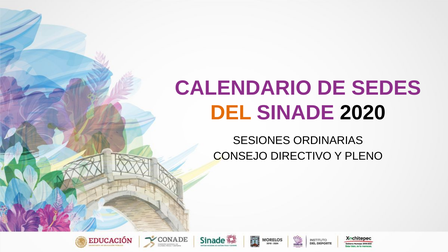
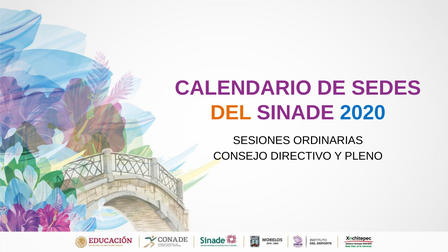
2020 colour: black -> blue
